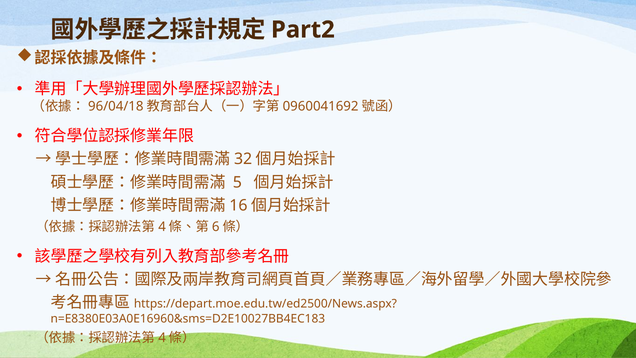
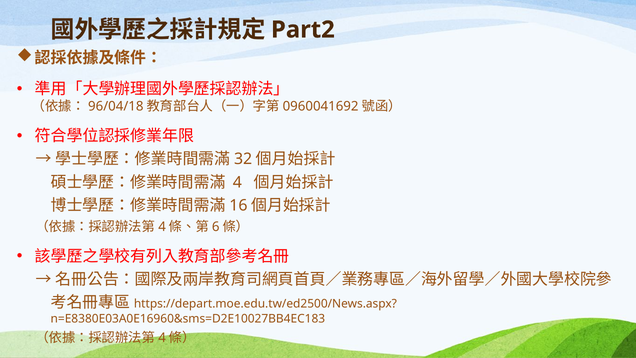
5 at (237, 182): 5 -> 4
